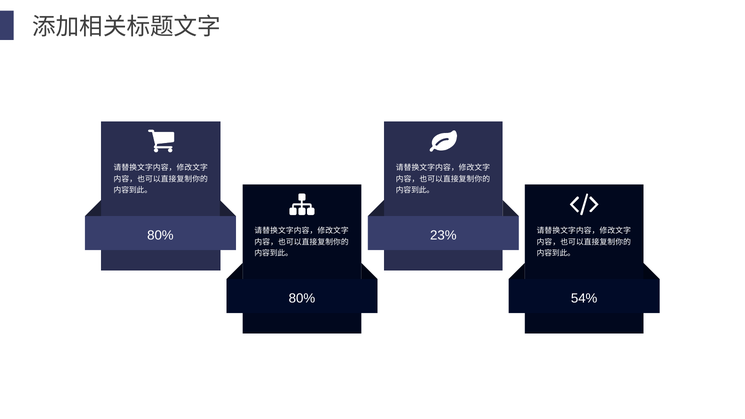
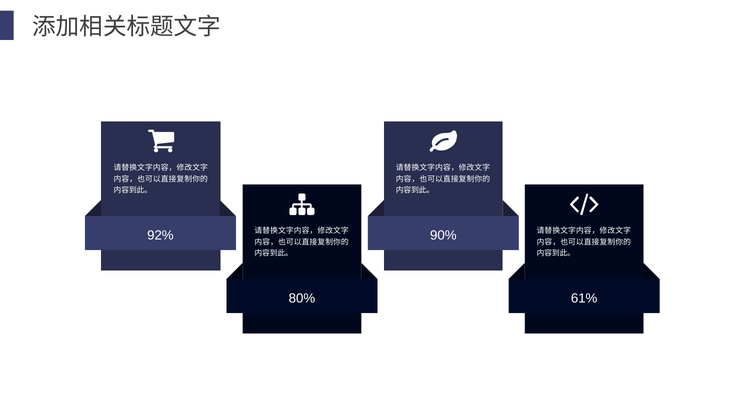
80% at (160, 236): 80% -> 92%
23%: 23% -> 90%
54%: 54% -> 61%
